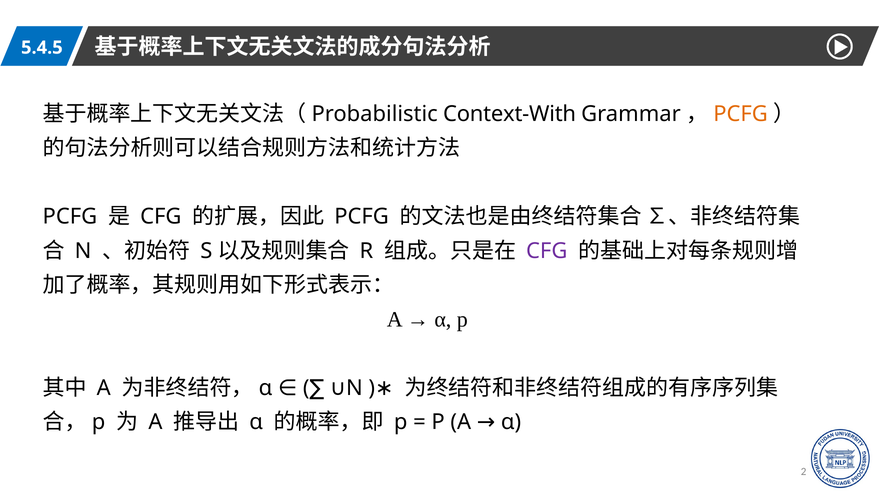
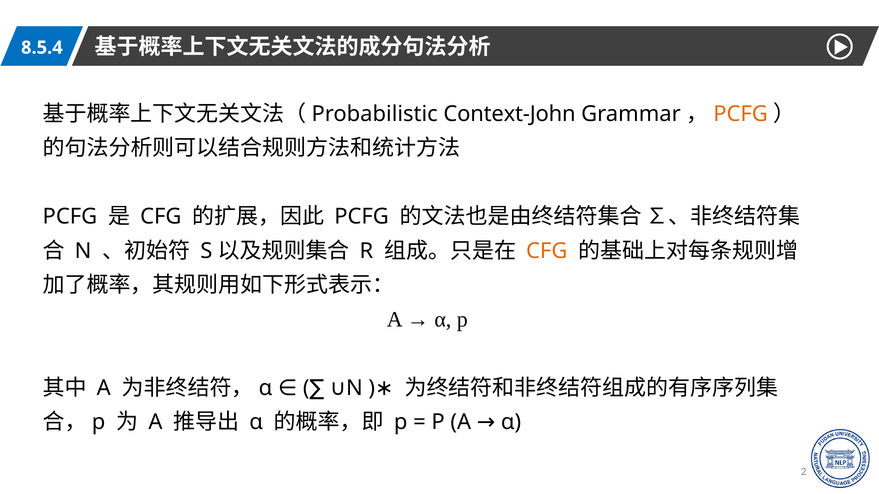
5.4.5: 5.4.5 -> 8.5.4
Context-With: Context-With -> Context-John
CFG at (547, 251) colour: purple -> orange
